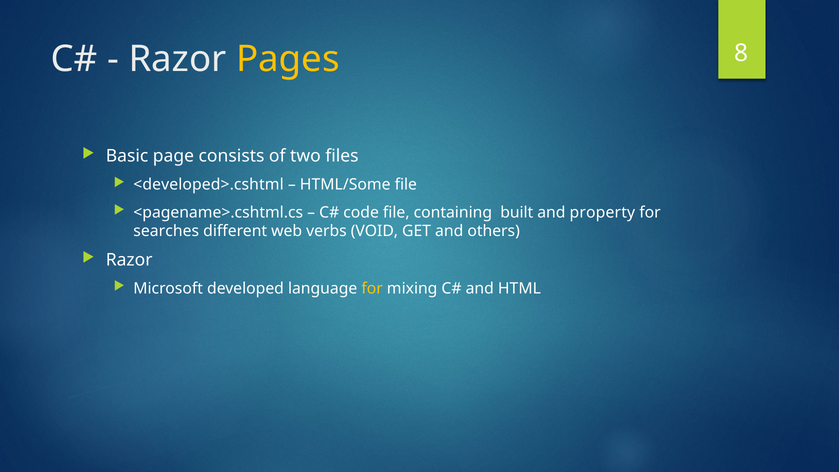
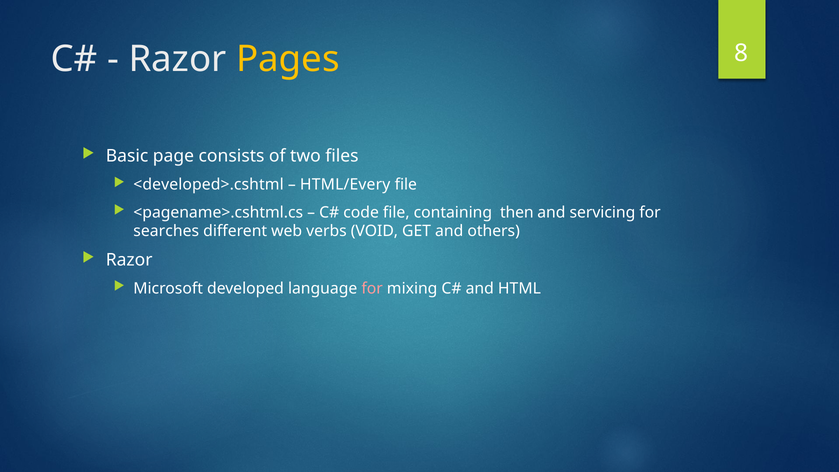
HTML/Some: HTML/Some -> HTML/Every
built: built -> then
property: property -> servicing
for at (372, 289) colour: yellow -> pink
